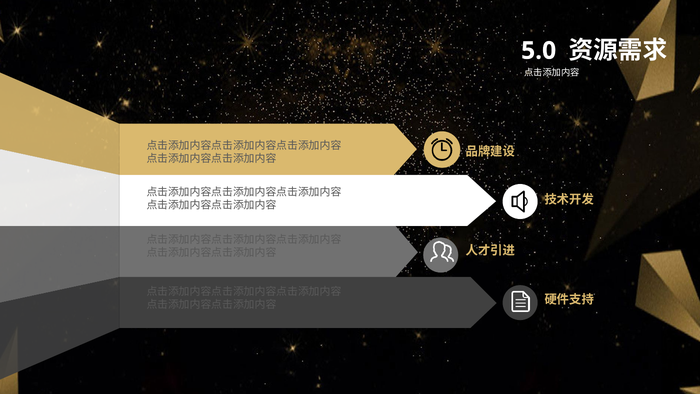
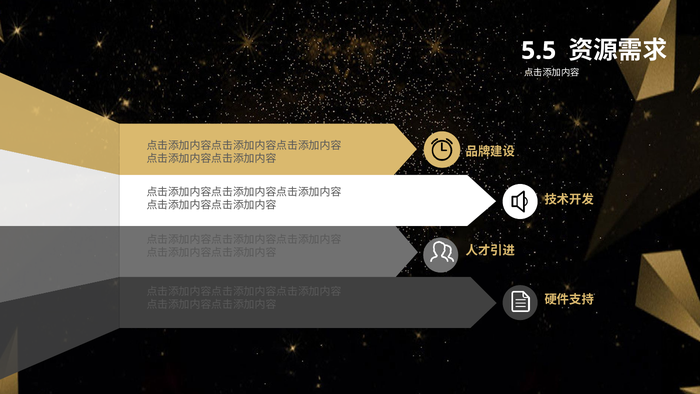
5.0: 5.0 -> 5.5
